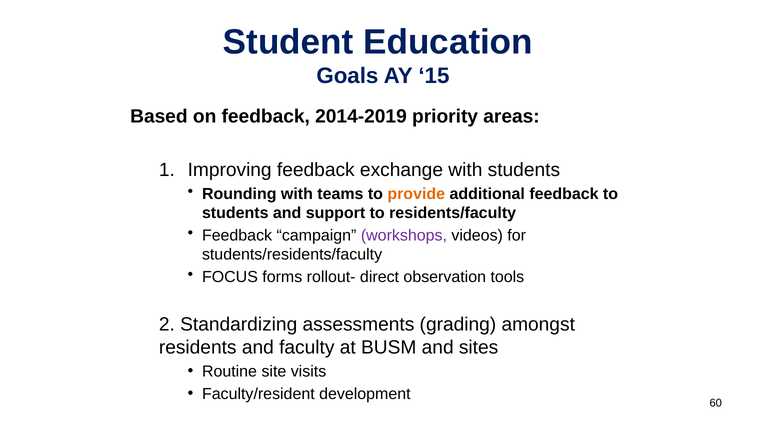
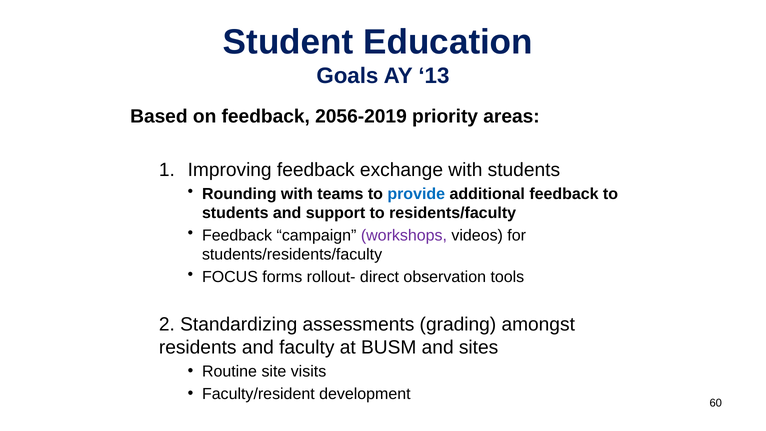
15: 15 -> 13
2014-2019: 2014-2019 -> 2056-2019
provide colour: orange -> blue
